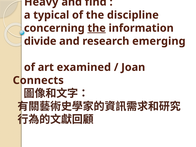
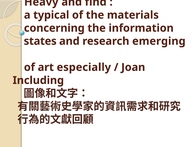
discipline: discipline -> materials
the at (97, 28) underline: present -> none
divide: divide -> states
examined: examined -> especially
Connects: Connects -> Including
